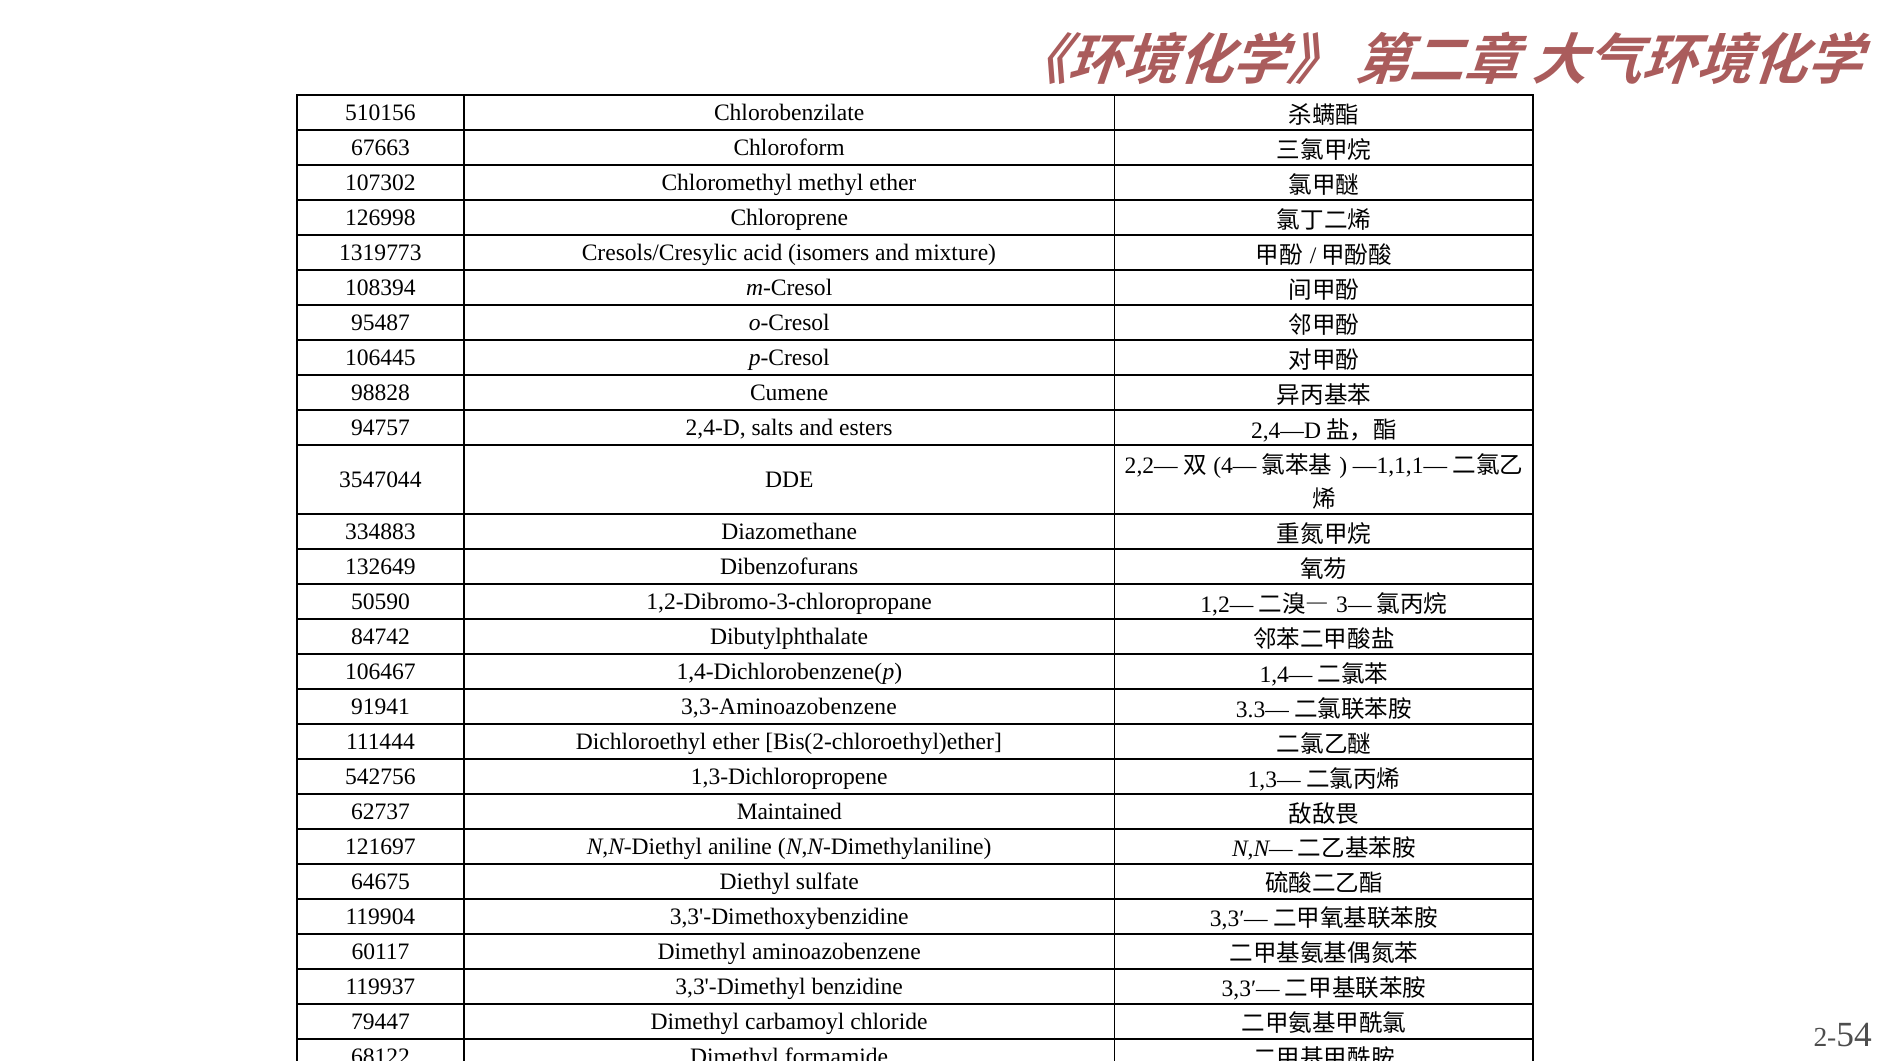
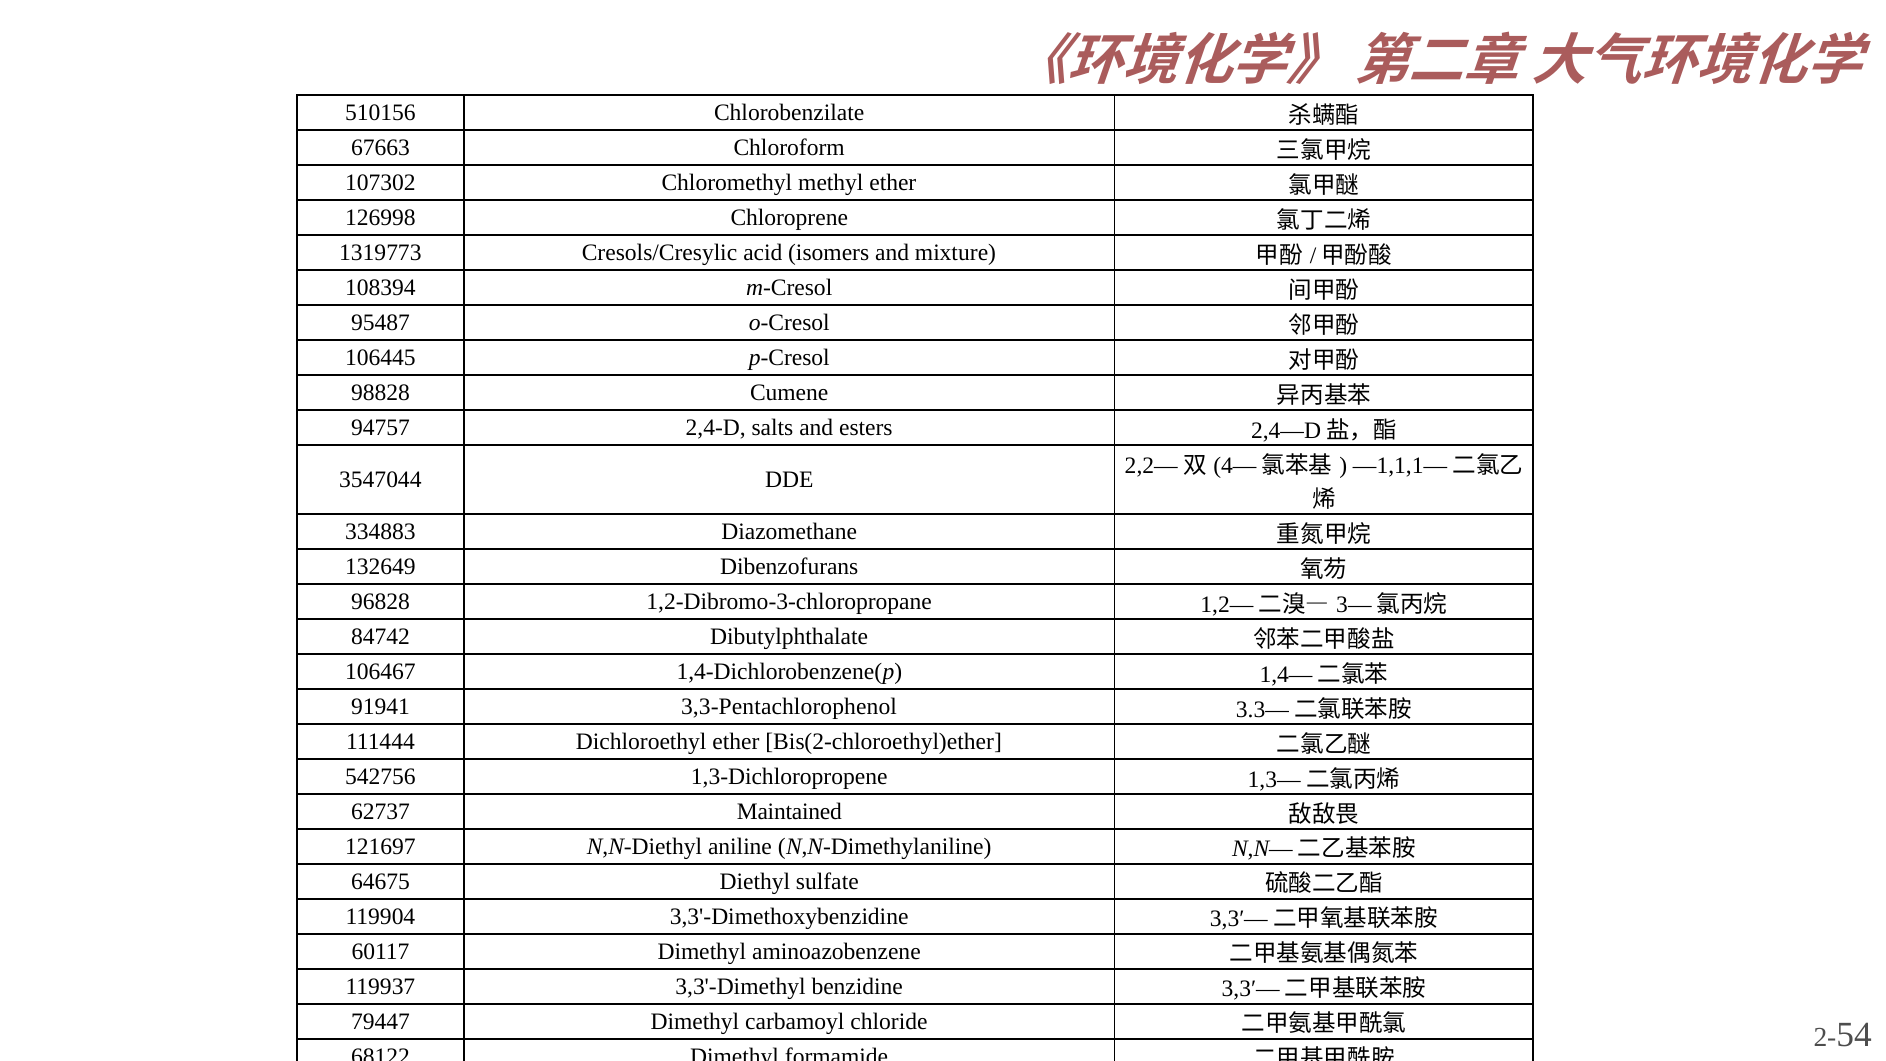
50590: 50590 -> 96828
3,3-Aminoazobenzene: 3,3-Aminoazobenzene -> 3,3-Pentachlorophenol
